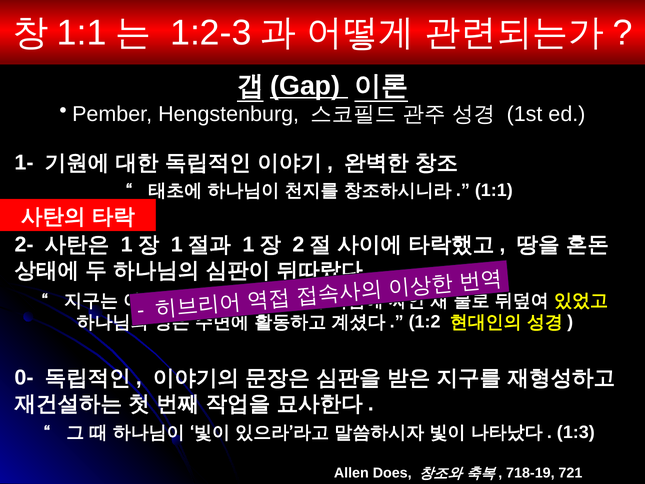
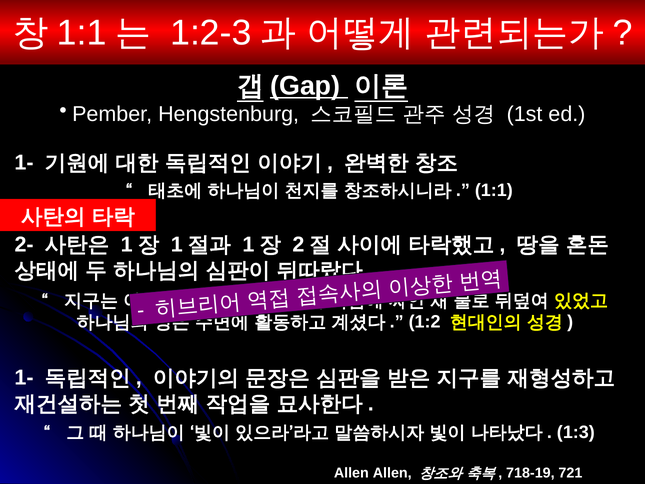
0- at (24, 378): 0- -> 1-
Allen Does: Does -> Allen
